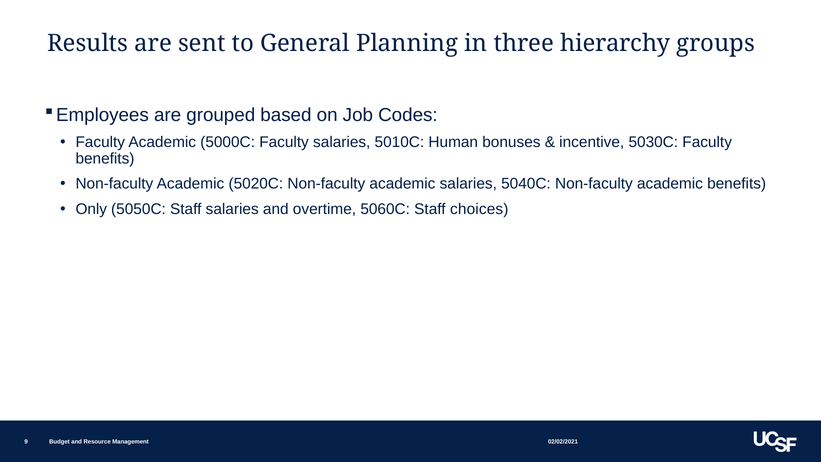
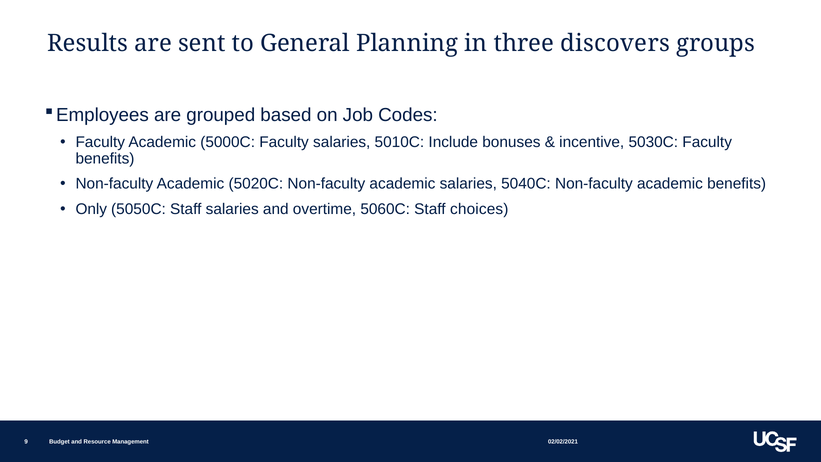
hierarchy: hierarchy -> discovers
Human: Human -> Include
